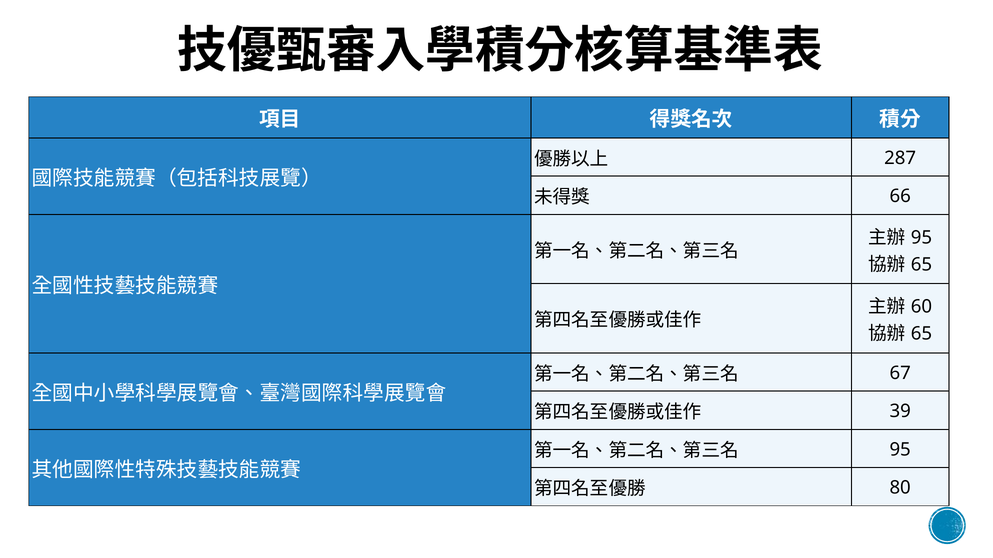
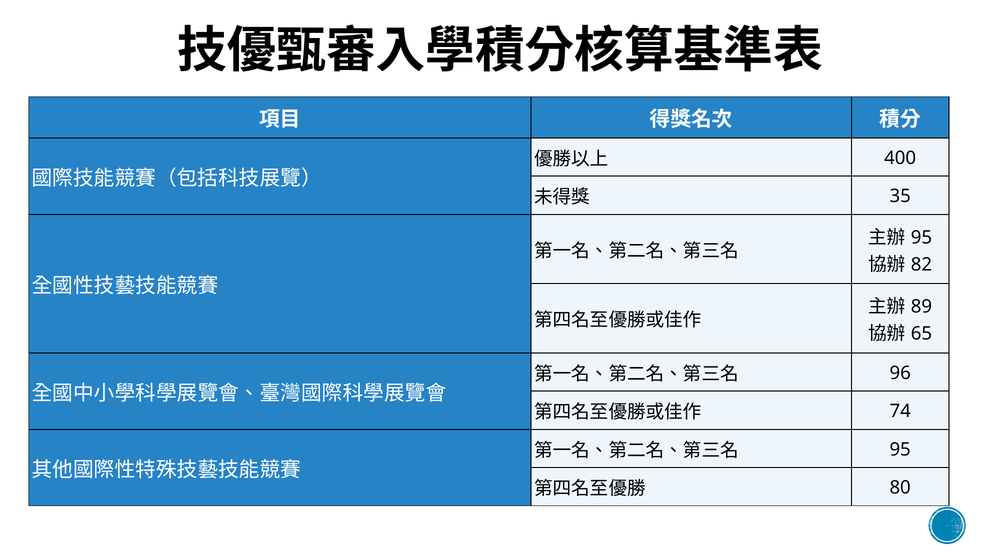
287: 287 -> 400
66: 66 -> 35
65 at (921, 265): 65 -> 82
60: 60 -> 89
67: 67 -> 96
39: 39 -> 74
